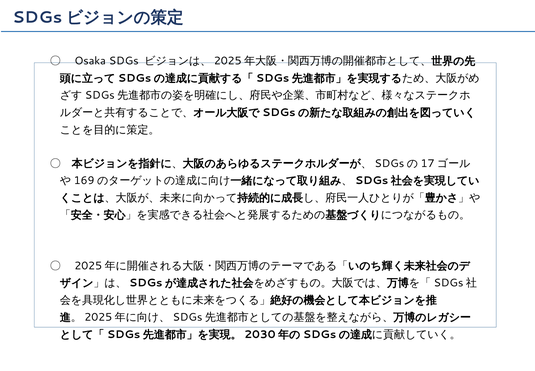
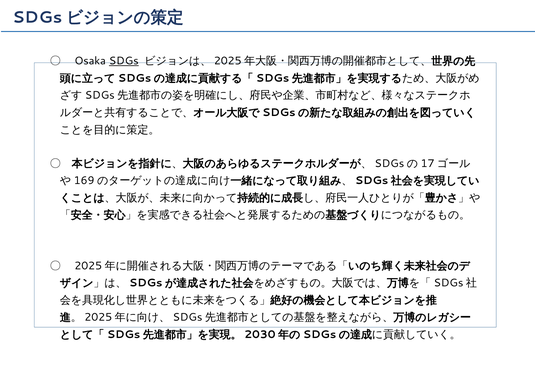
SDGs underline: none -> present
